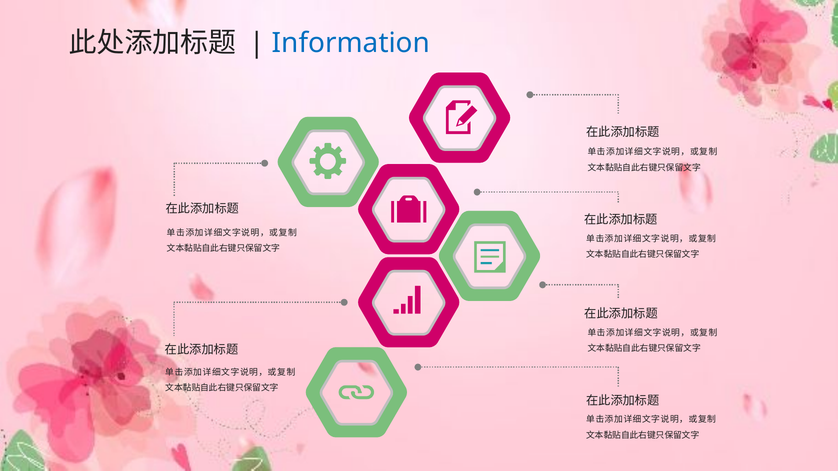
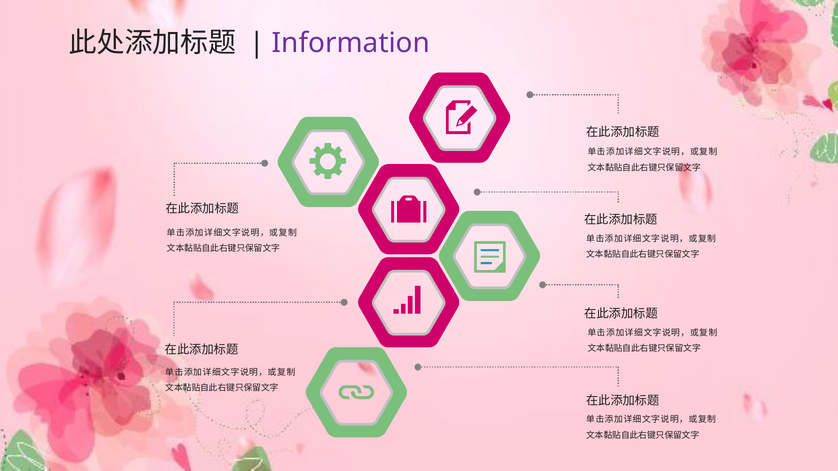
Information colour: blue -> purple
